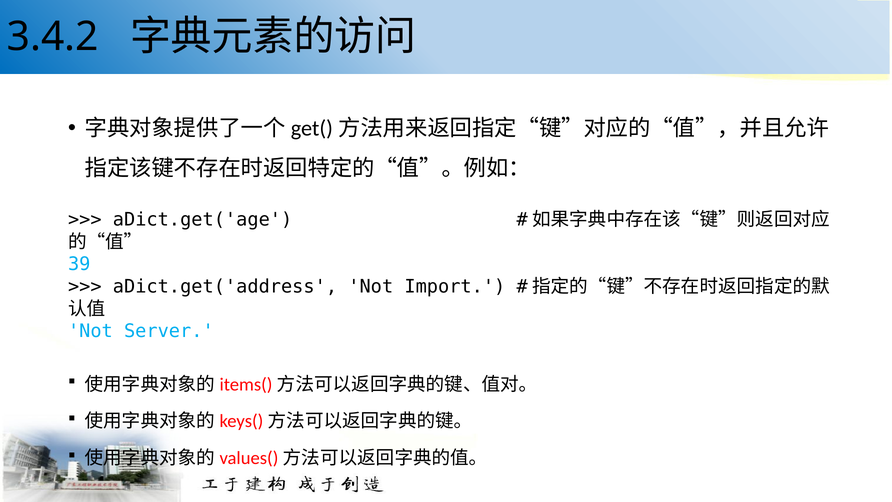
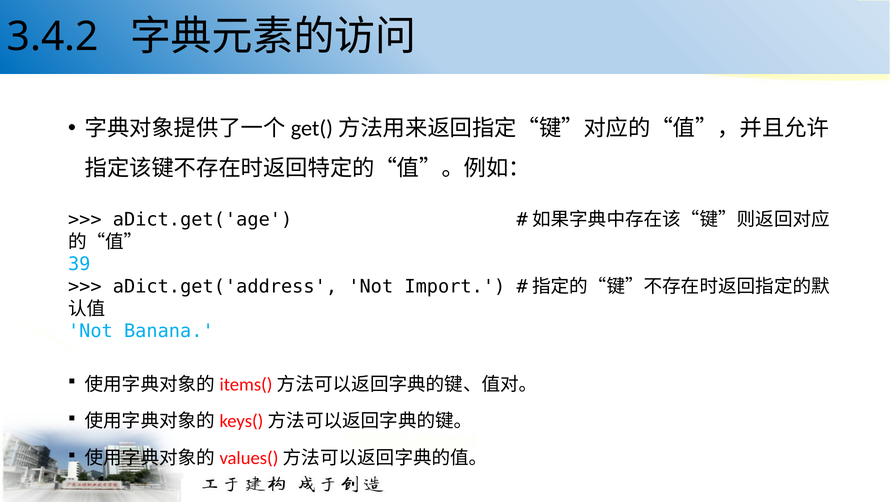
Server: Server -> Banana
